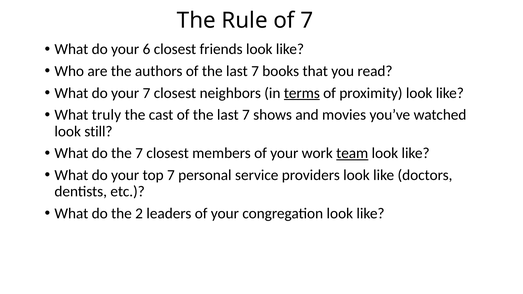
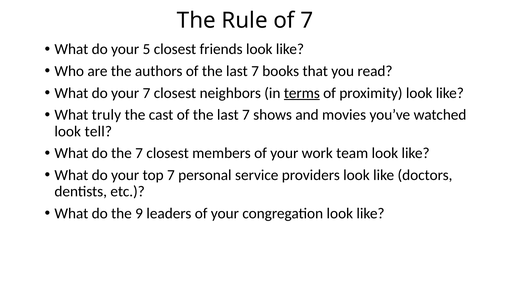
6: 6 -> 5
still: still -> tell
team underline: present -> none
2: 2 -> 9
